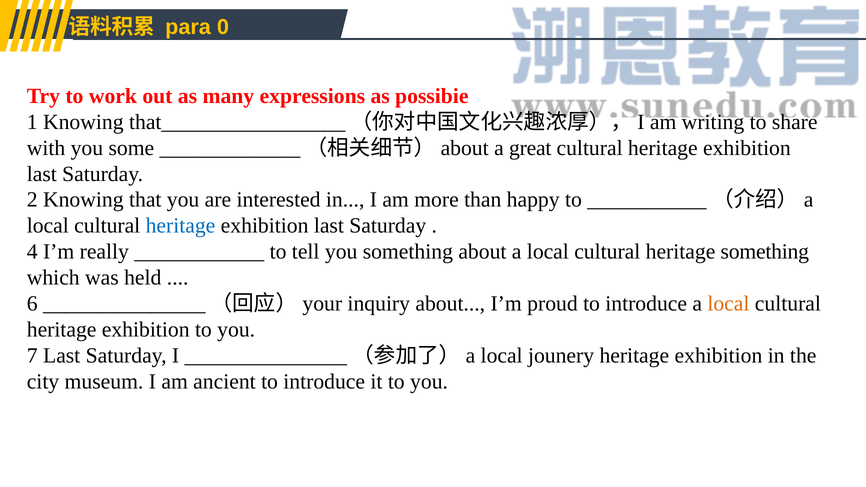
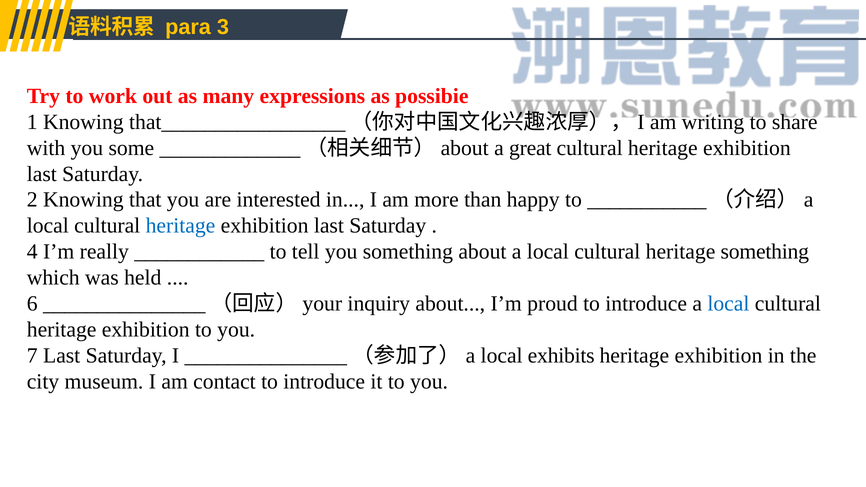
0: 0 -> 3
local at (728, 304) colour: orange -> blue
jounery: jounery -> exhibits
ancient: ancient -> contact
